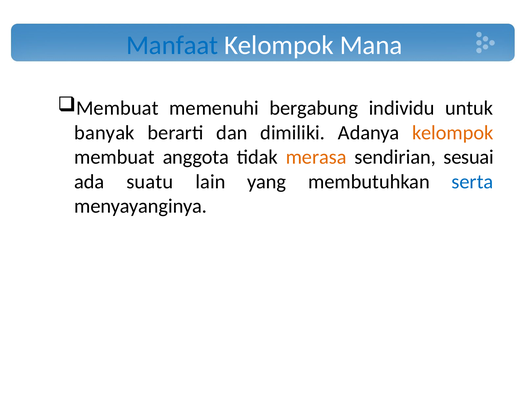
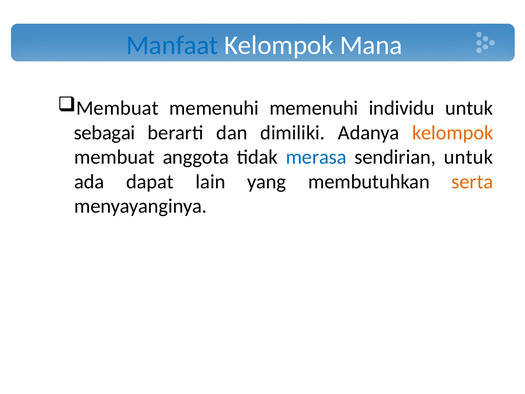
memenuhi bergabung: bergabung -> memenuhi
banyak: banyak -> sebagai
merasa colour: orange -> blue
sendirian sesuai: sesuai -> untuk
suatu: suatu -> dapat
serta colour: blue -> orange
